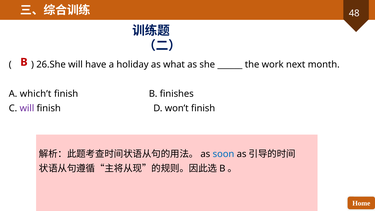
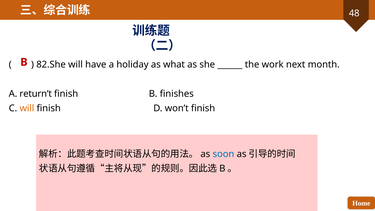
26.She: 26.She -> 82.She
which’t: which’t -> return’t
will at (27, 108) colour: purple -> orange
